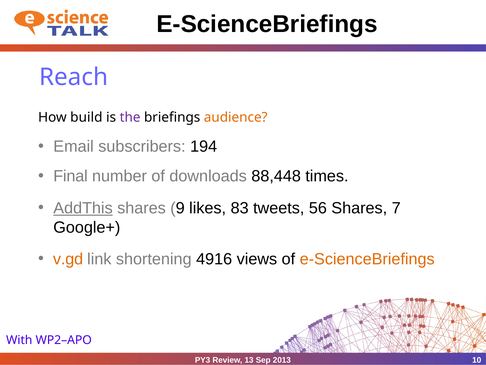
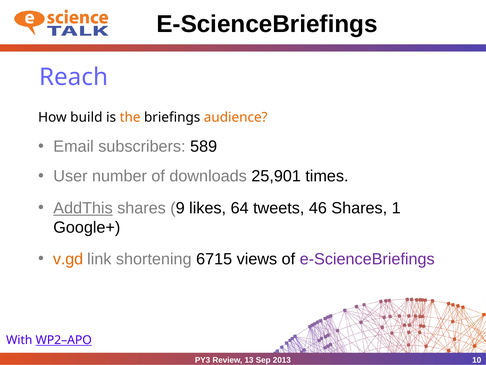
the colour: purple -> orange
194: 194 -> 589
Final: Final -> User
88,448: 88,448 -> 25,901
83: 83 -> 64
56: 56 -> 46
7: 7 -> 1
4916: 4916 -> 6715
e-ScienceBriefings at (367, 259) colour: orange -> purple
WP2–APO underline: none -> present
